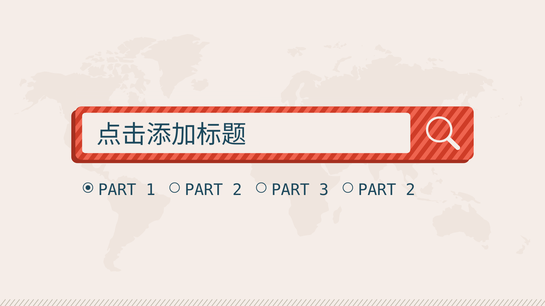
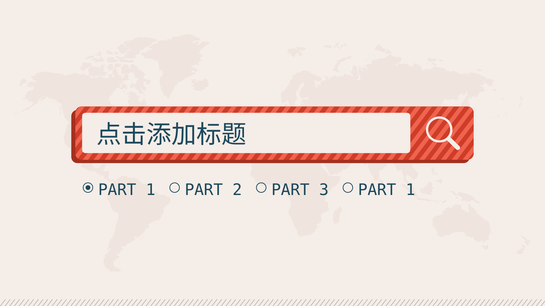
3 PART 2: 2 -> 1
